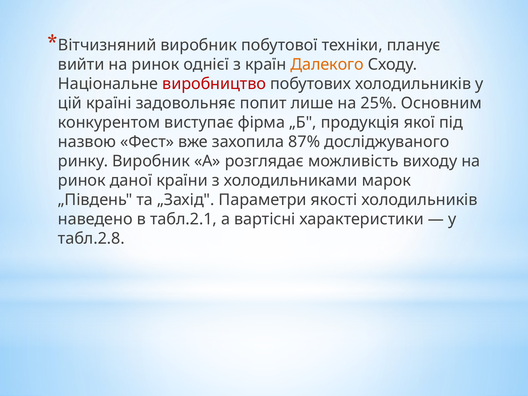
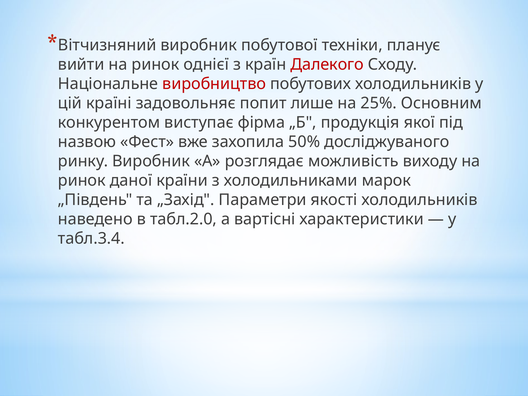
Далекого colour: orange -> red
87%: 87% -> 50%
табл.2.1: табл.2.1 -> табл.2.0
табл.2.8: табл.2.8 -> табл.3.4
